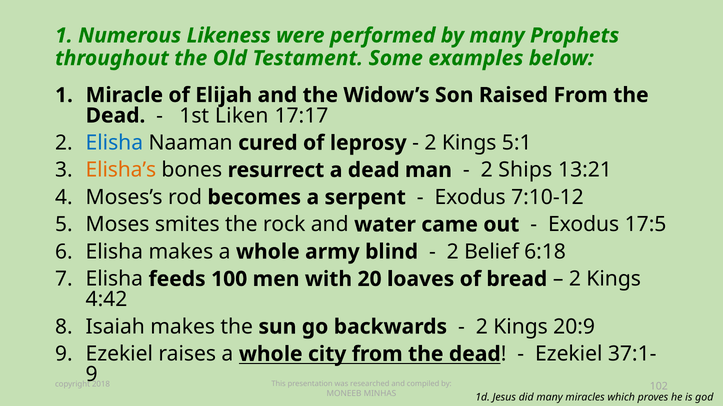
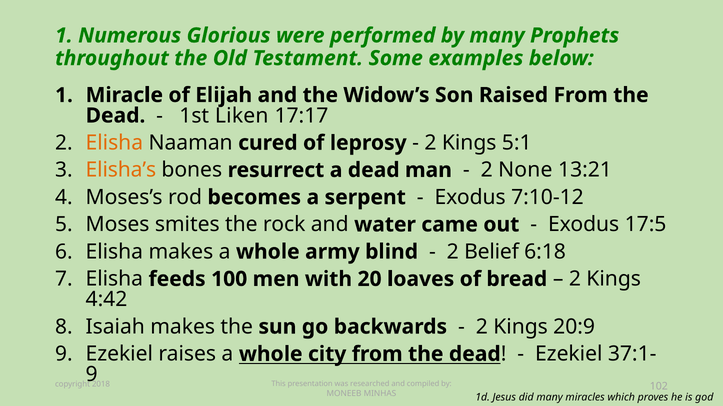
Likeness: Likeness -> Glorious
Elisha at (114, 143) colour: blue -> orange
Ships: Ships -> None
